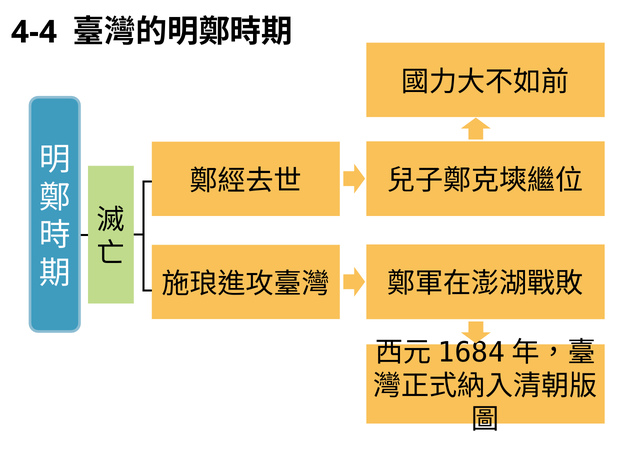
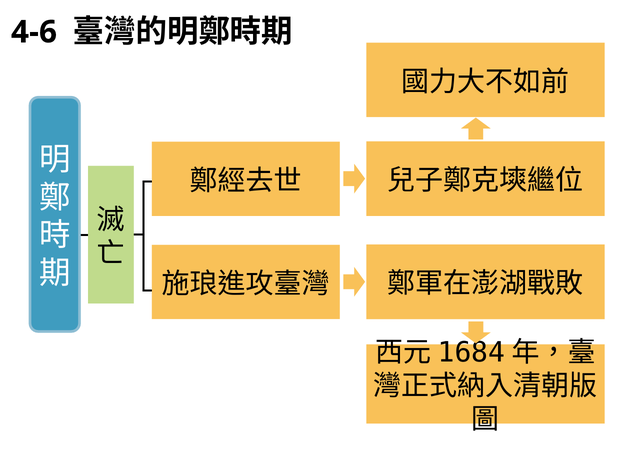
4-4: 4-4 -> 4-6
